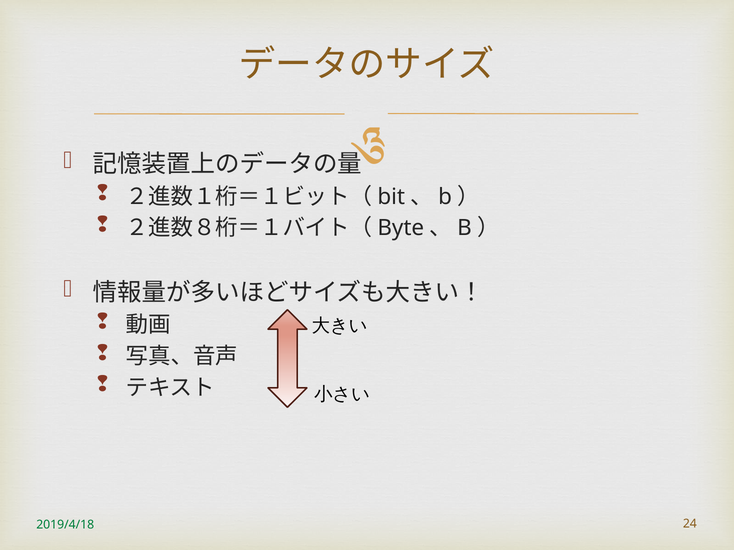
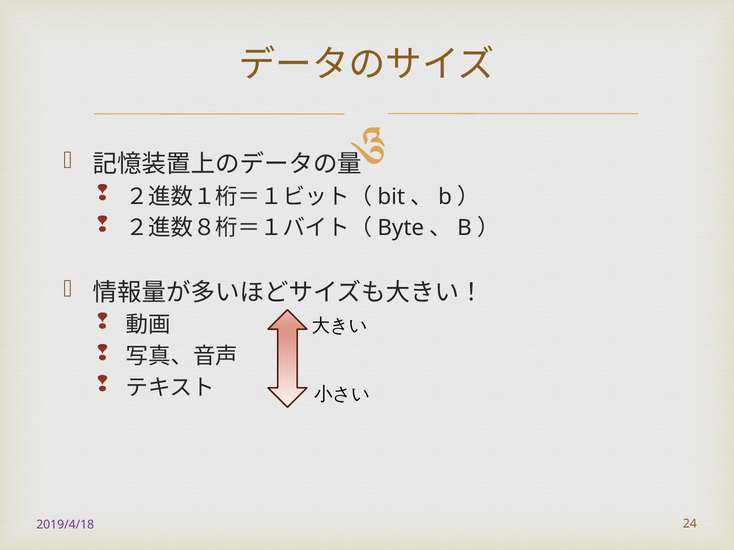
2019/4/18 colour: green -> purple
